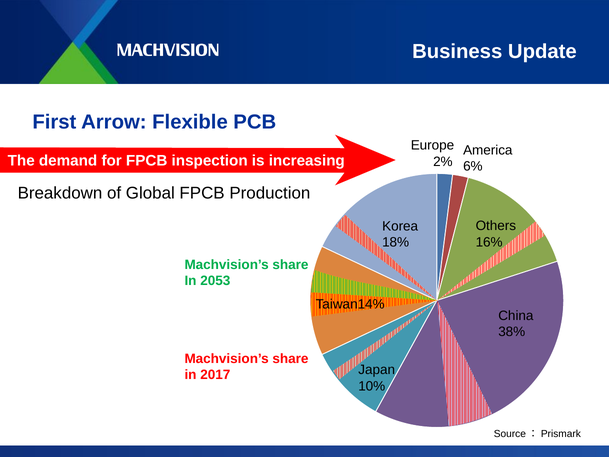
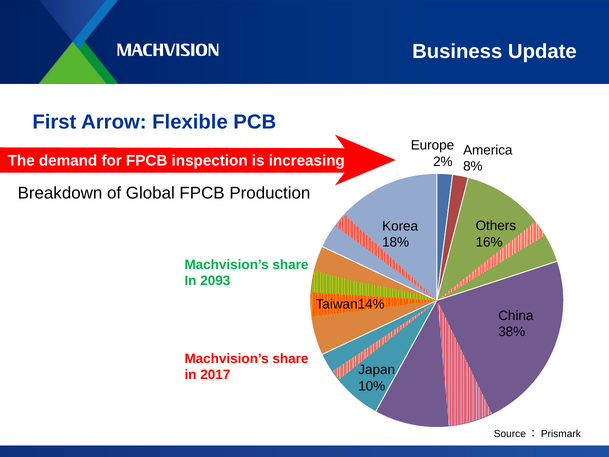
6%: 6% -> 8%
2053: 2053 -> 2093
